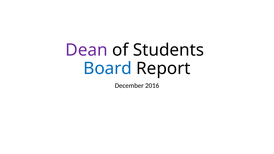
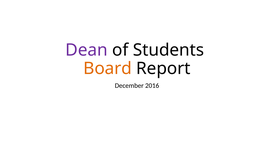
Board colour: blue -> orange
